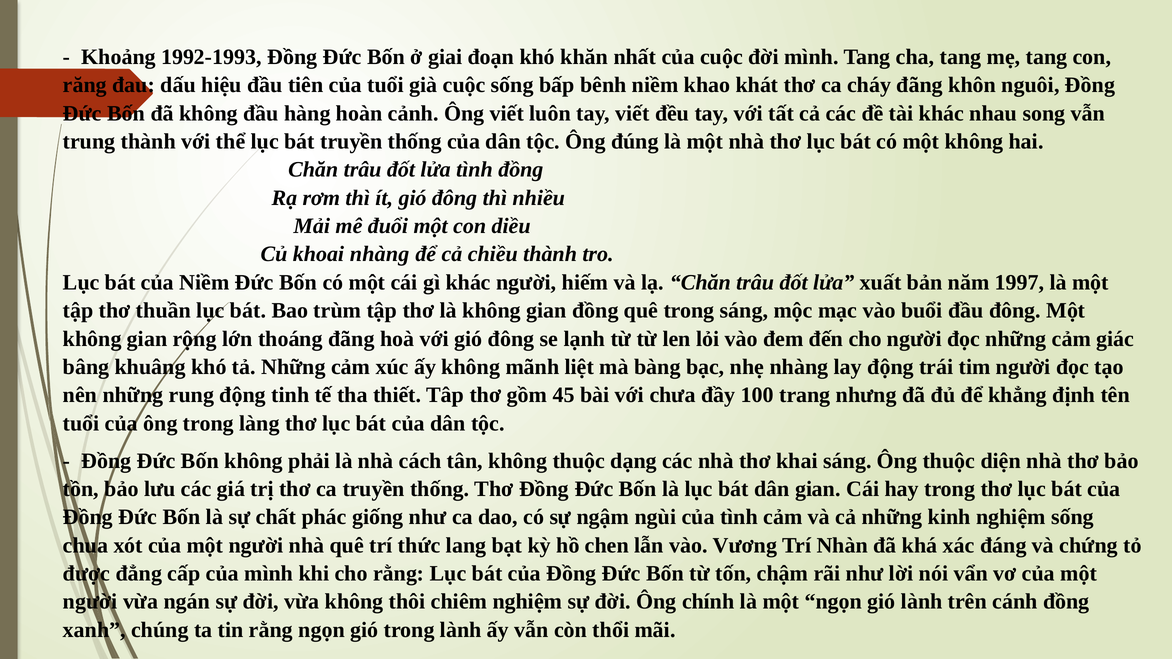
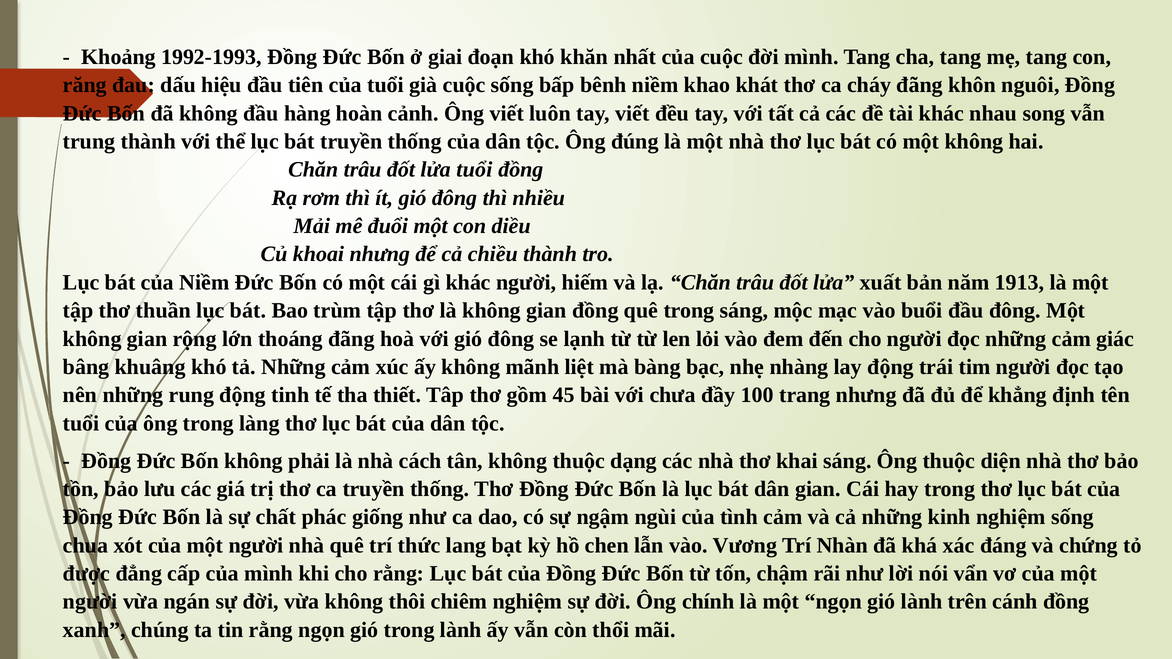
lửa tình: tình -> tuổi
khoai nhàng: nhàng -> nhưng
1997: 1997 -> 1913
